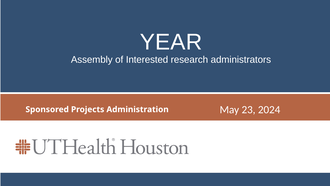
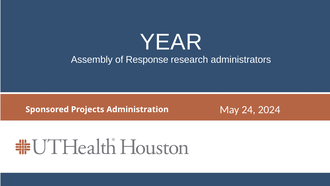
Interested: Interested -> Response
23: 23 -> 24
